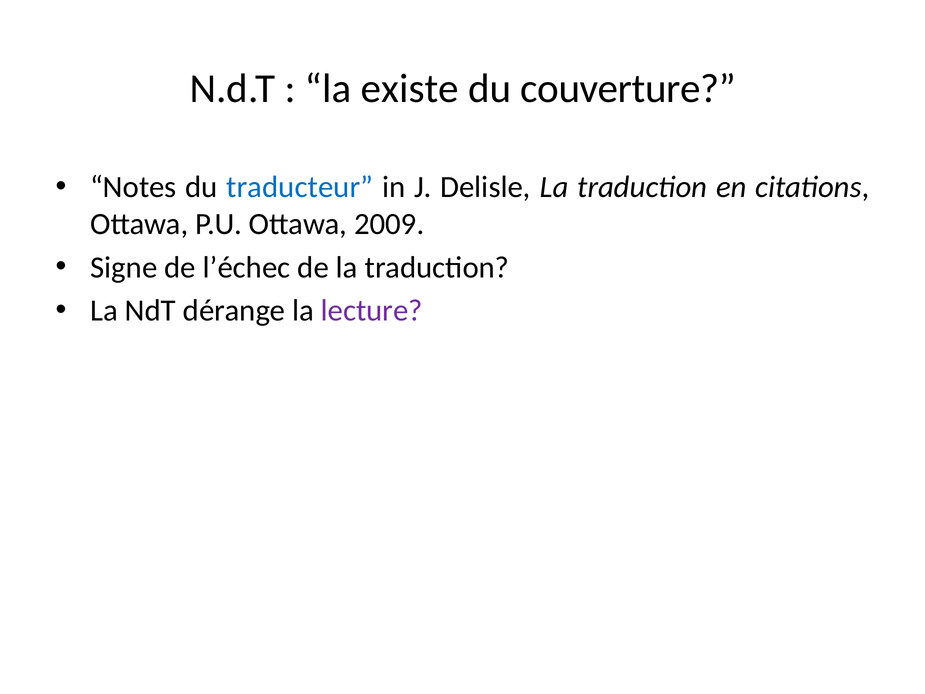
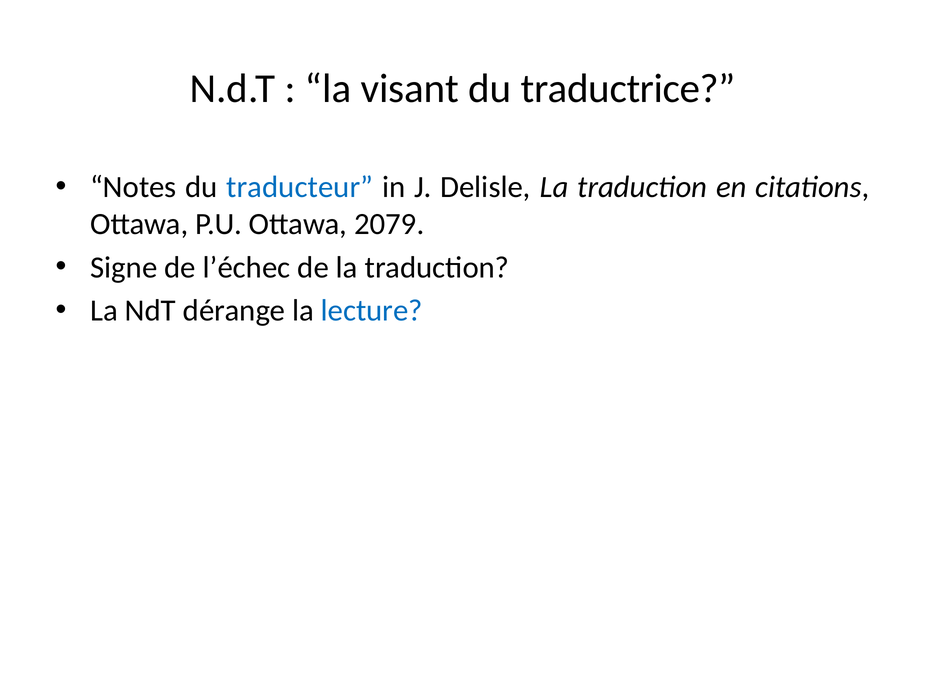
existe: existe -> visant
couverture: couverture -> traductrice
2009: 2009 -> 2079
lecture colour: purple -> blue
